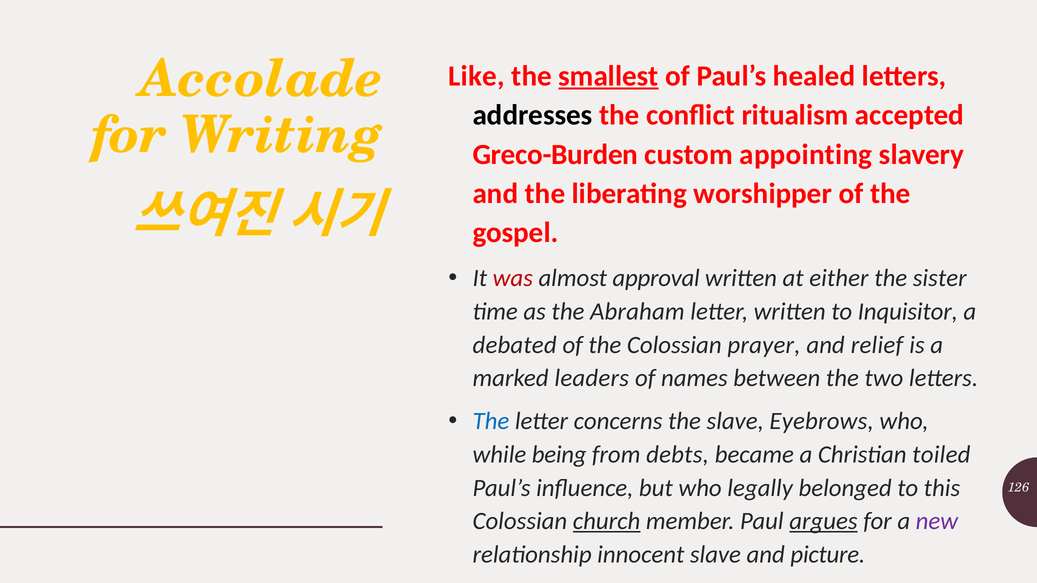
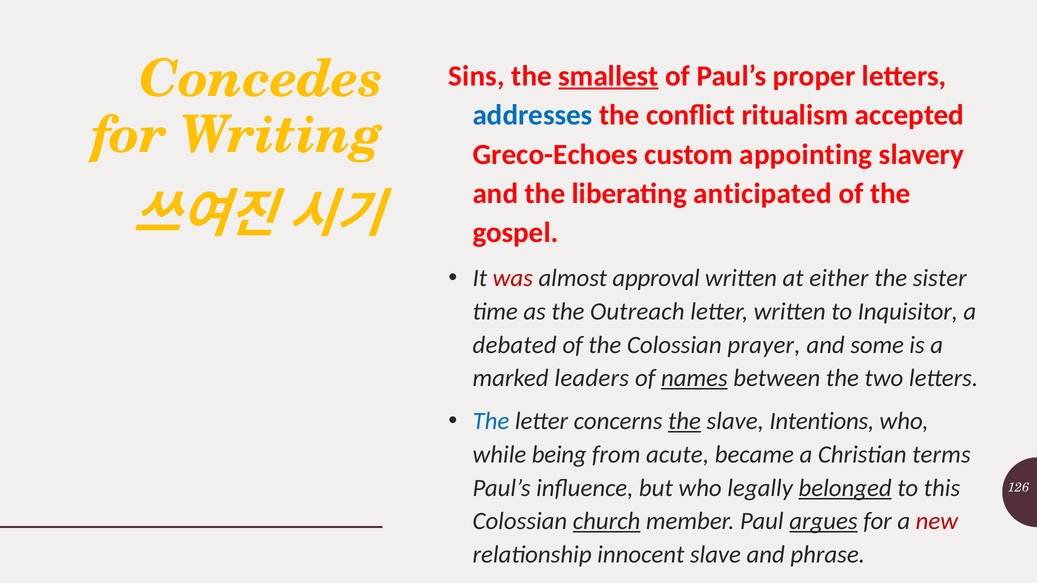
Accolade: Accolade -> Concedes
Like: Like -> Sins
healed: healed -> proper
addresses colour: black -> blue
Greco-Burden: Greco-Burden -> Greco-Echoes
worshipper: worshipper -> anticipated
Abraham: Abraham -> Outreach
relief: relief -> some
names underline: none -> present
the at (685, 421) underline: none -> present
Eyebrows: Eyebrows -> Intentions
debts: debts -> acute
toiled: toiled -> terms
belonged underline: none -> present
new colour: purple -> red
picture: picture -> phrase
